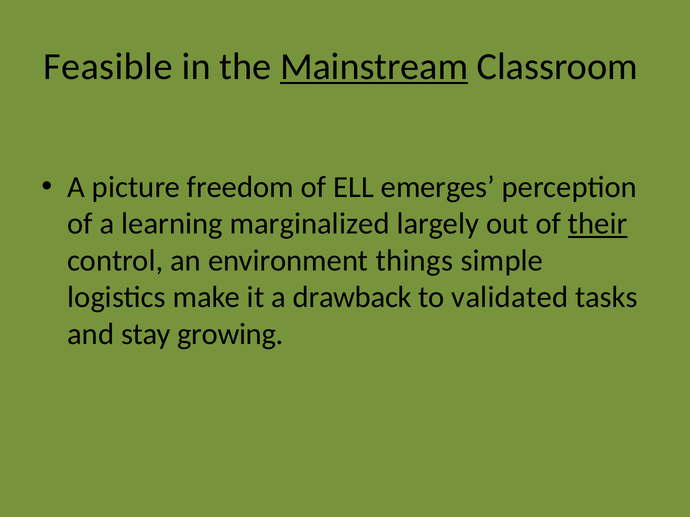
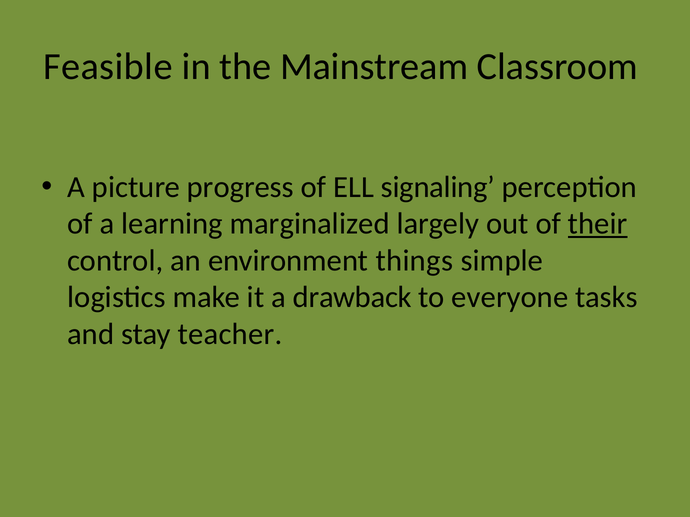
Mainstream underline: present -> none
freedom: freedom -> progress
emerges: emerges -> signaling
validated: validated -> everyone
growing: growing -> teacher
